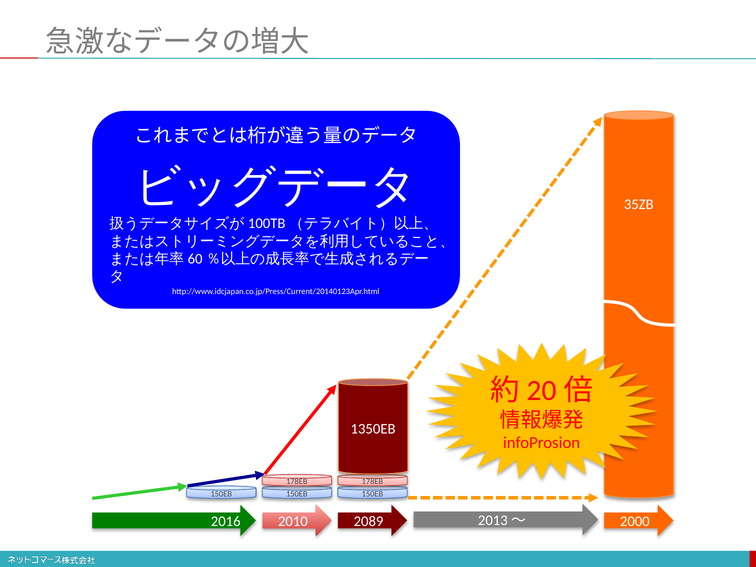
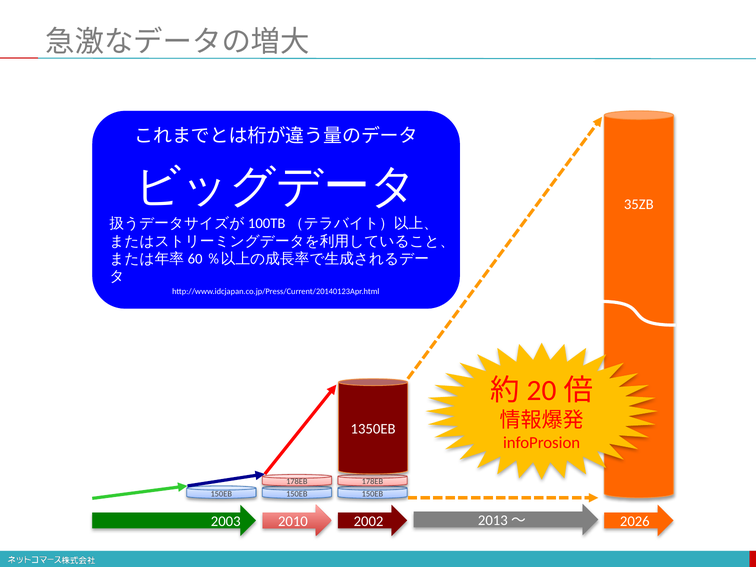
2016: 2016 -> 2003
2089: 2089 -> 2002
2000: 2000 -> 2026
